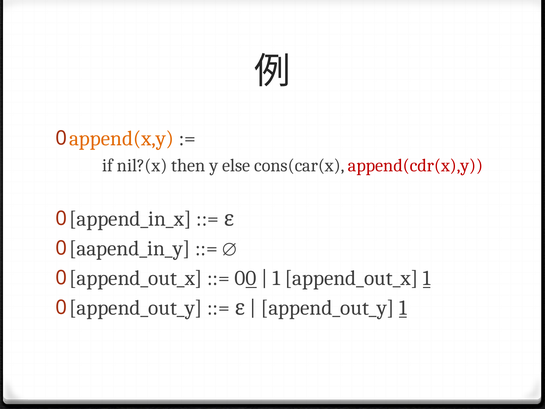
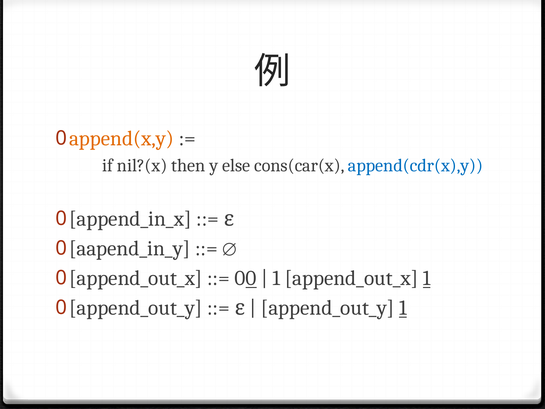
append(cdr(x),y colour: red -> blue
